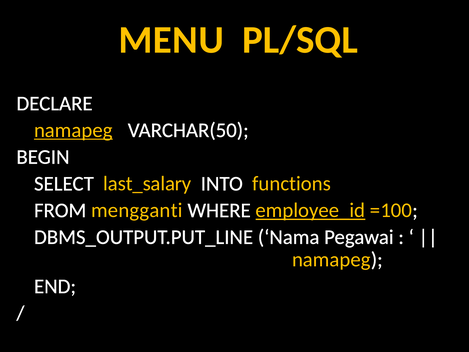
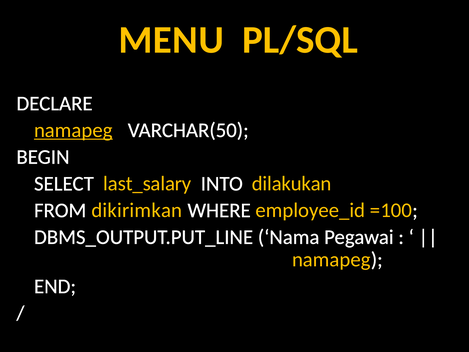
functions: functions -> dilakukan
mengganti: mengganti -> dikirimkan
employee_id underline: present -> none
